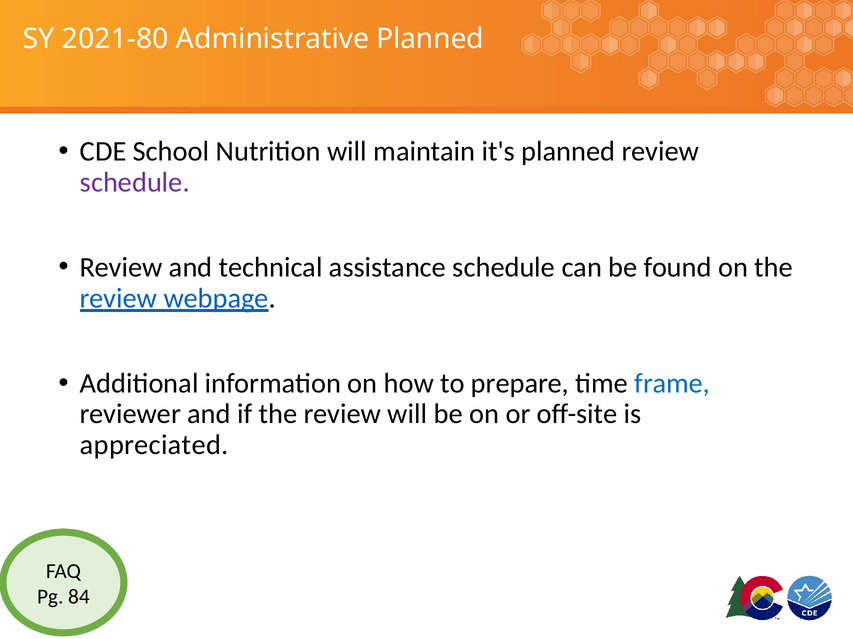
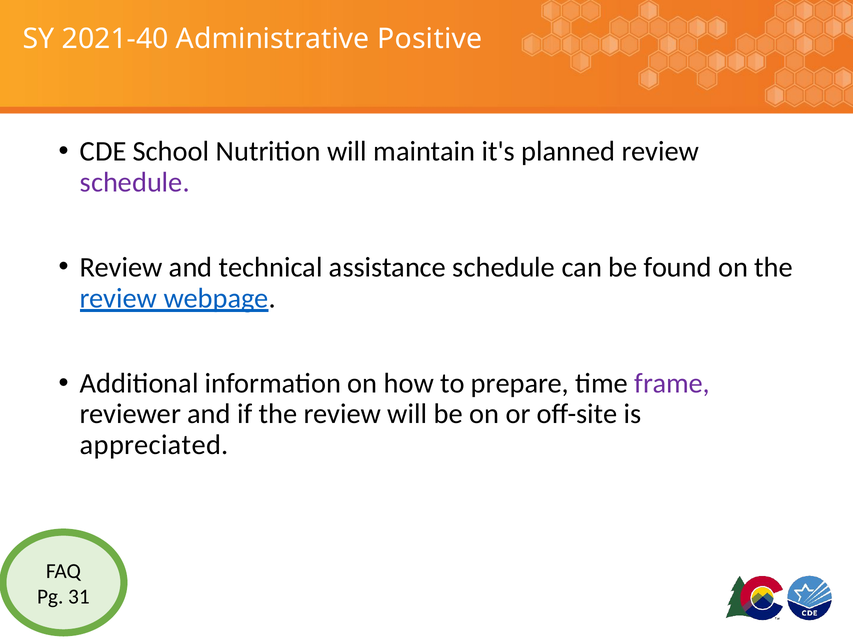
2021-80: 2021-80 -> 2021-40
Administrative Planned: Planned -> Positive
frame colour: blue -> purple
84: 84 -> 31
